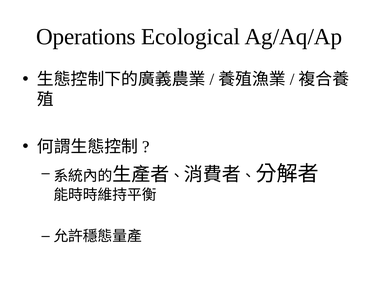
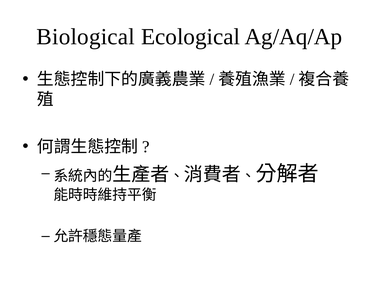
Operations: Operations -> Biological
